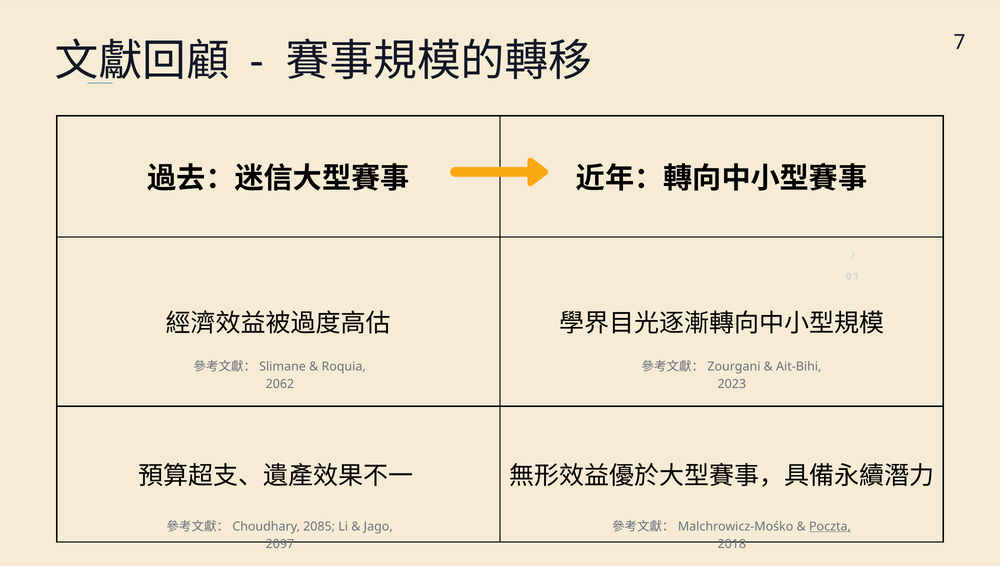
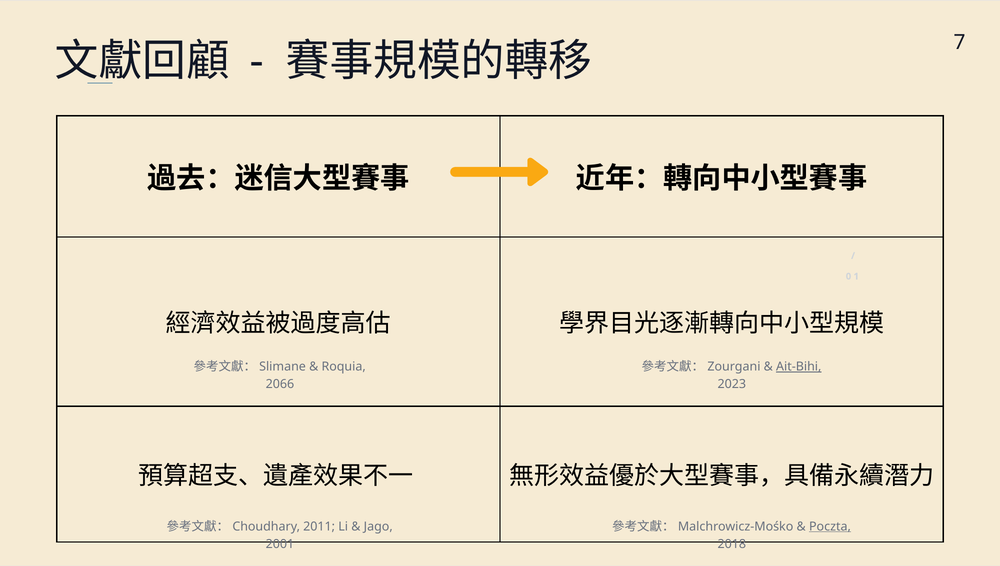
Ait-Bihi underline: none -> present
2062: 2062 -> 2066
2085: 2085 -> 2011
2097: 2097 -> 2001
